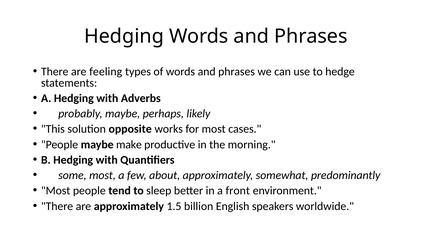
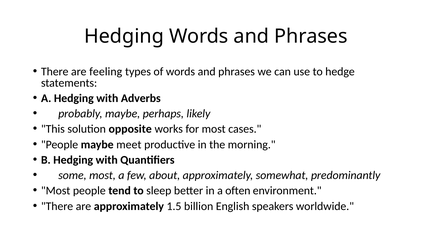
make: make -> meet
front: front -> often
